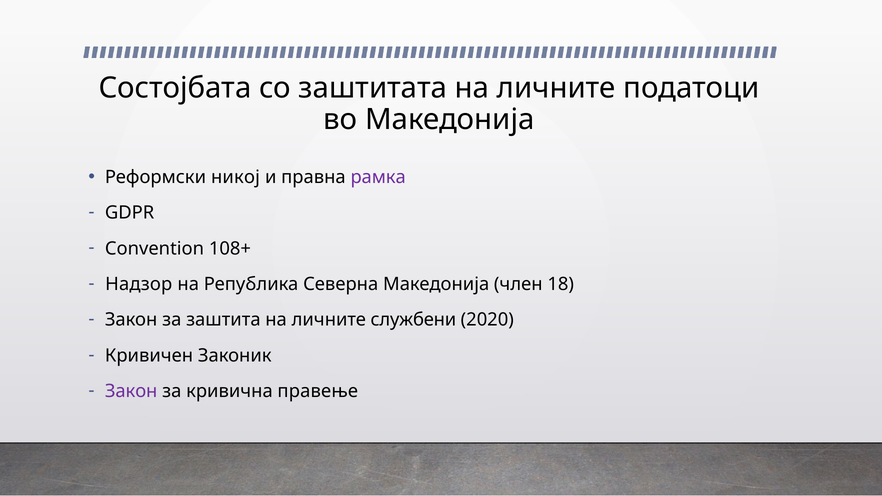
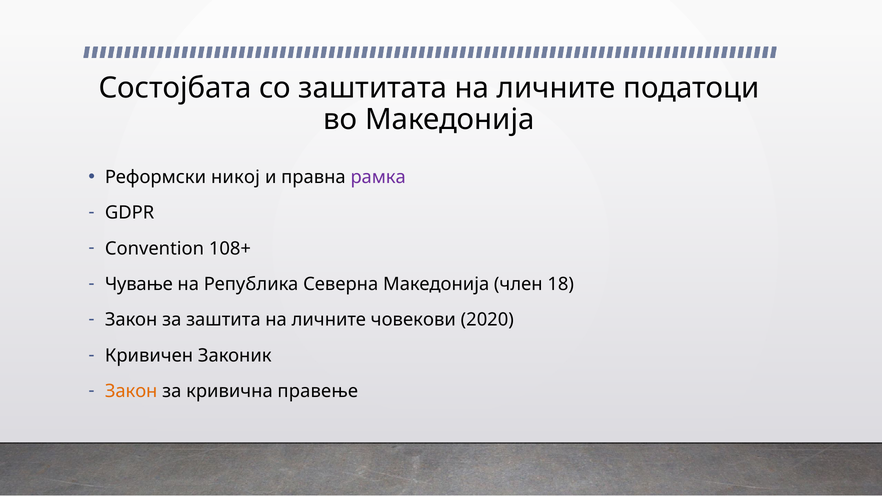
Надзор: Надзор -> Чување
службени: службени -> човекови
Закон at (131, 391) colour: purple -> orange
